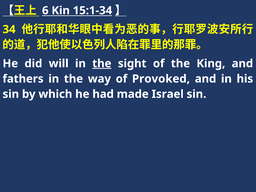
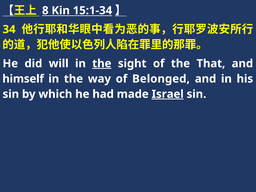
6: 6 -> 8
King: King -> That
fathers: fathers -> himself
Provoked: Provoked -> Belonged
Israel underline: none -> present
